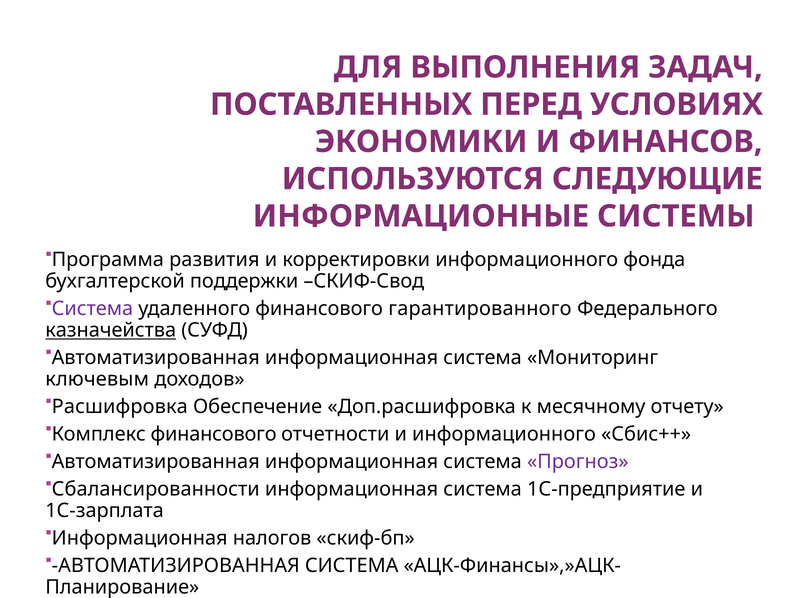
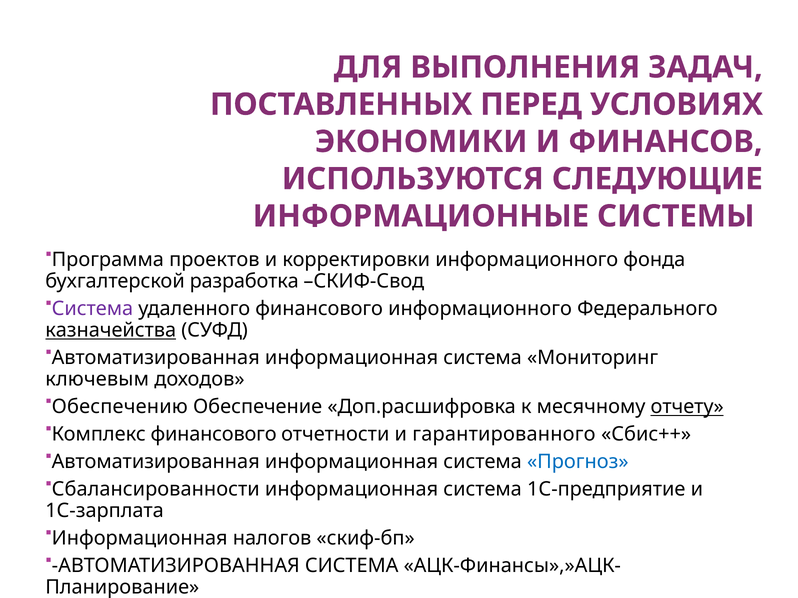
развития: развития -> проектов
поддержки: поддержки -> разработка
финансового гарантированного: гарантированного -> информационного
Расшифровка: Расшифровка -> Обеспечению
отчету underline: none -> present
и информационного: информационного -> гарантированного
Прогноз colour: purple -> blue
